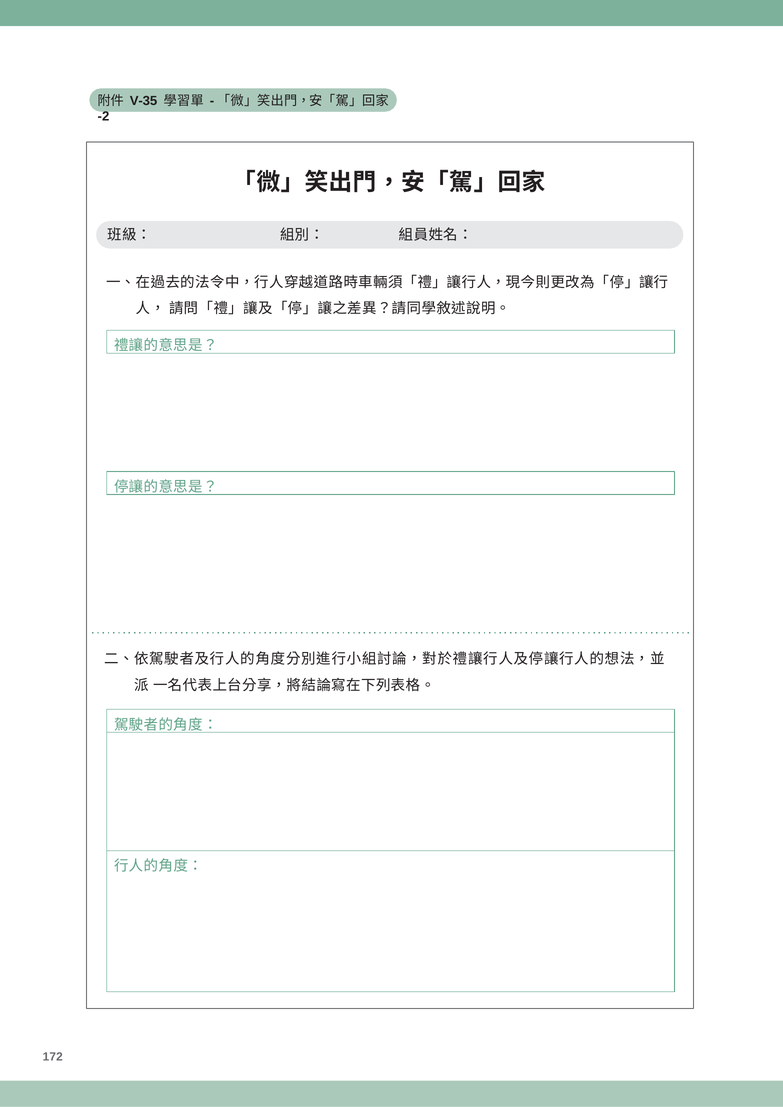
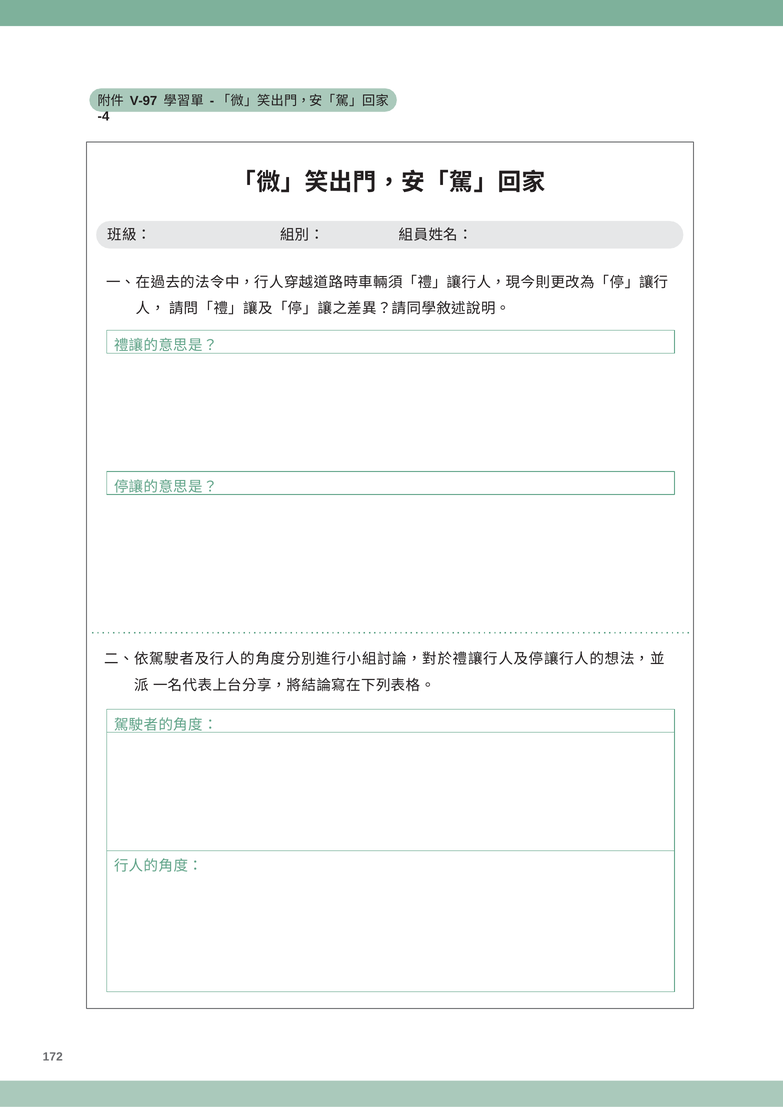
V-35: V-35 -> V-97
-2: -2 -> -4
